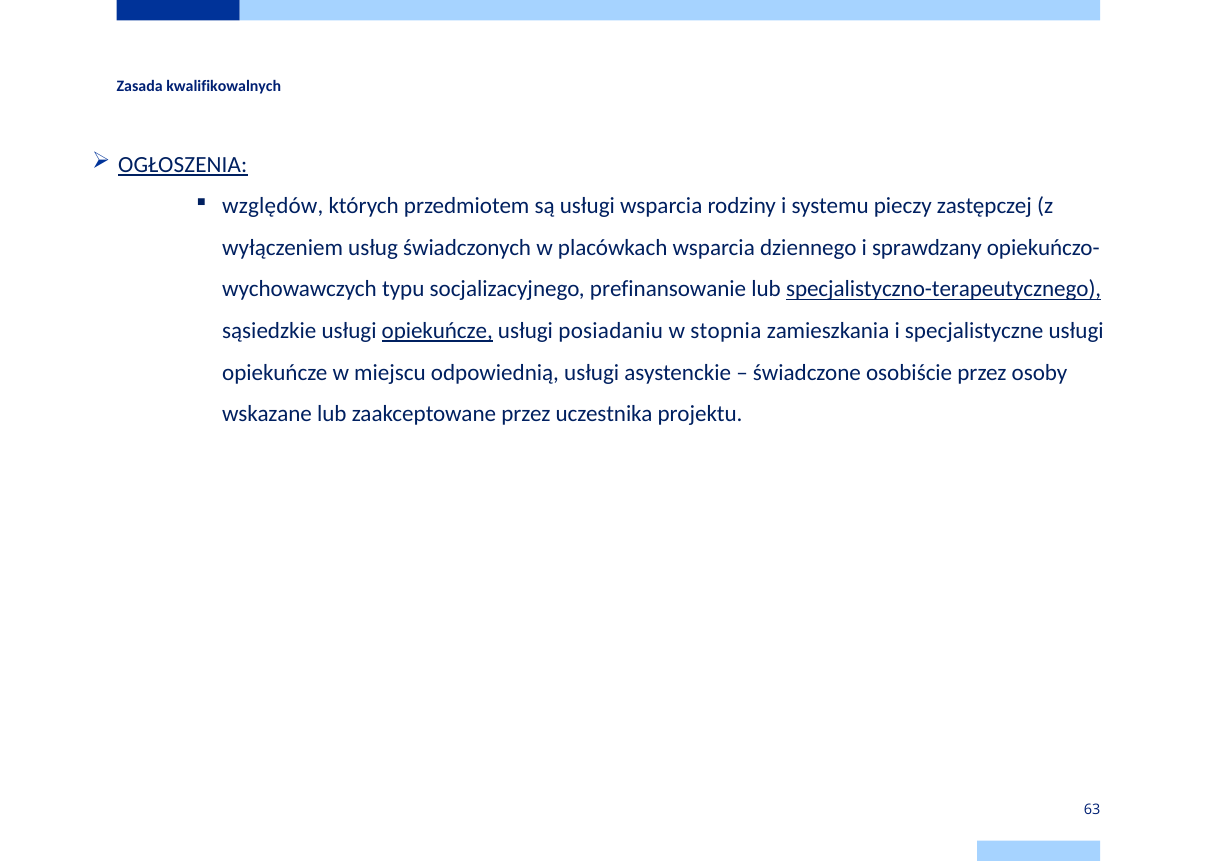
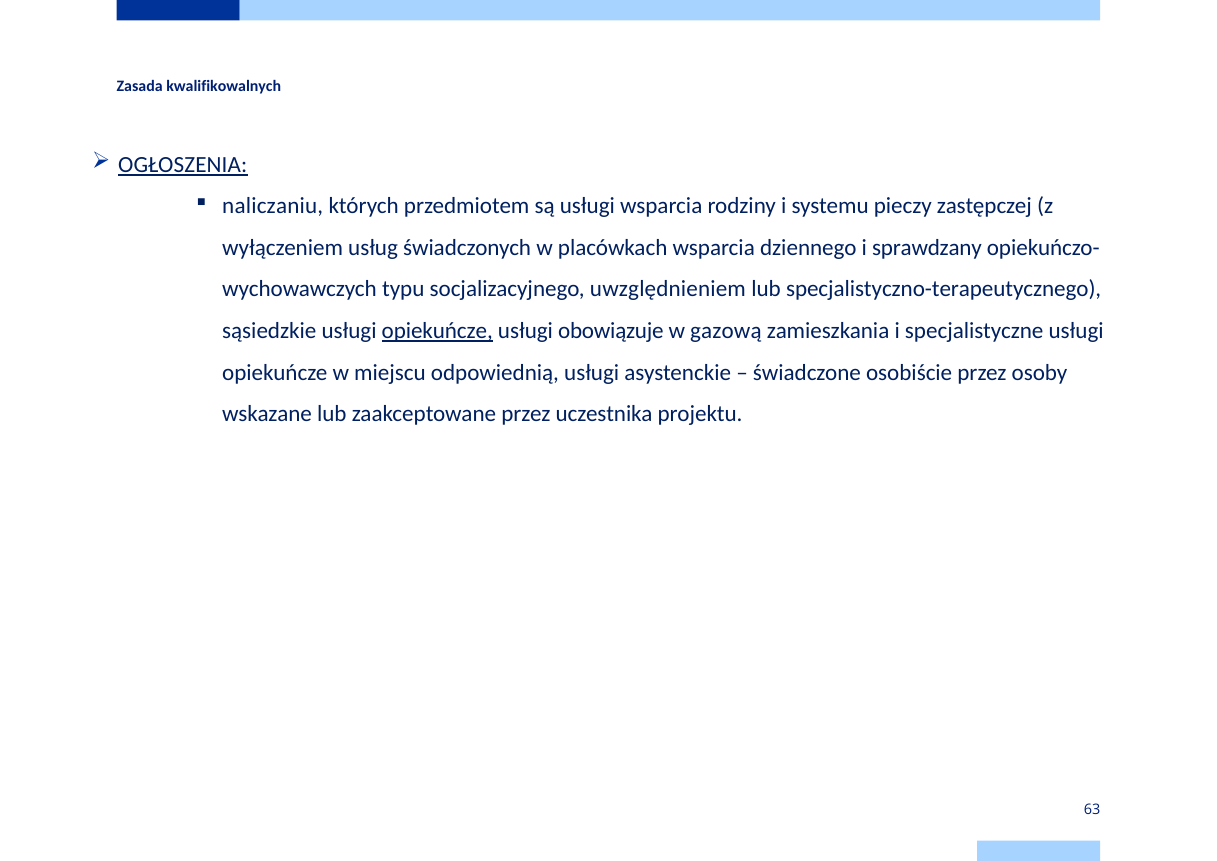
względów: względów -> naliczaniu
prefinansowanie: prefinansowanie -> uwzględnieniem
specjalistyczno-terapeutycznego underline: present -> none
posiadaniu: posiadaniu -> obowiązuje
stopnia: stopnia -> gazową
